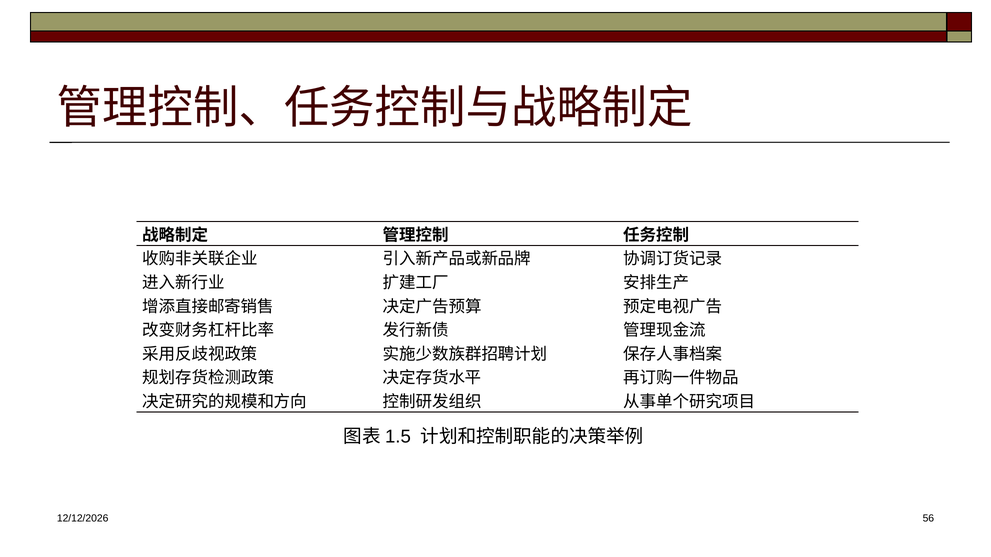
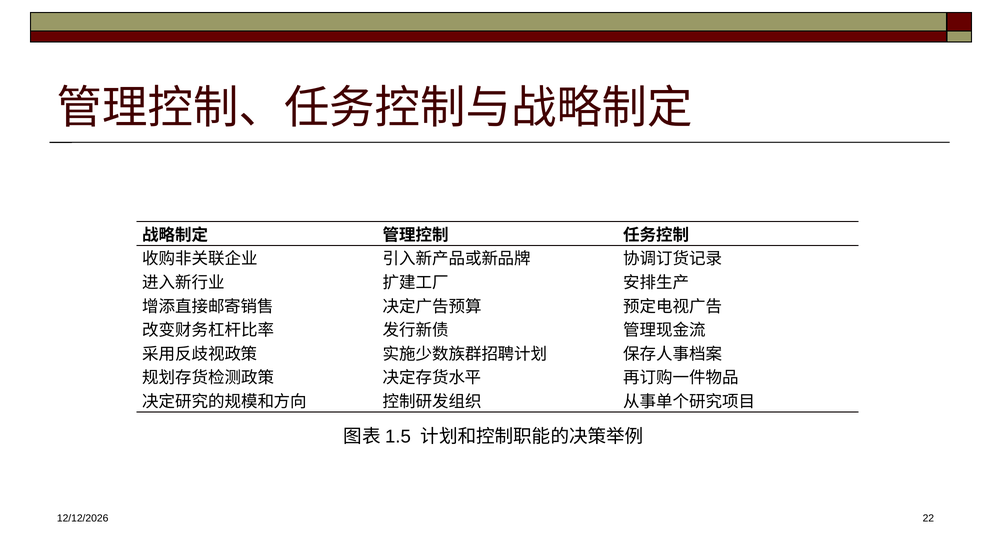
56: 56 -> 22
